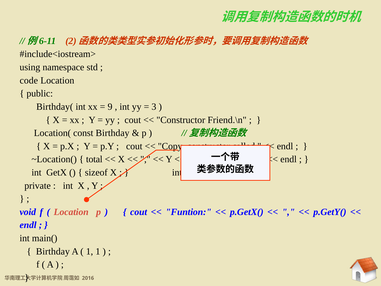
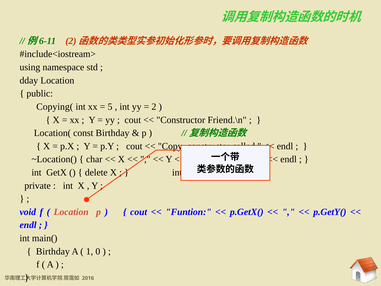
code: code -> dday
Birthday(: Birthday( -> Copying(
9: 9 -> 5
3: 3 -> 2
total: total -> char
sizeof: sizeof -> delete
1 1: 1 -> 0
